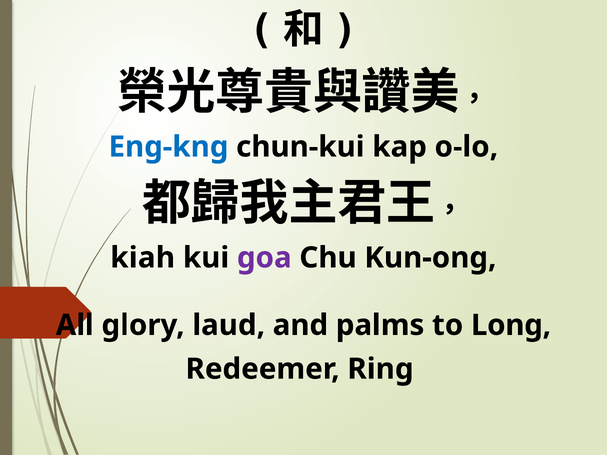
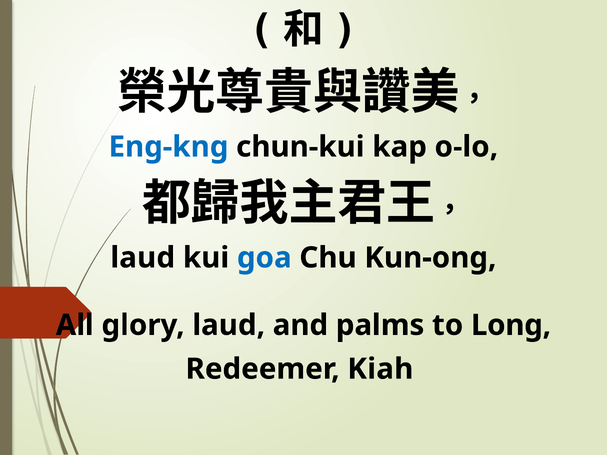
kiah at (143, 258): kiah -> laud
goa colour: purple -> blue
Ring: Ring -> Kiah
